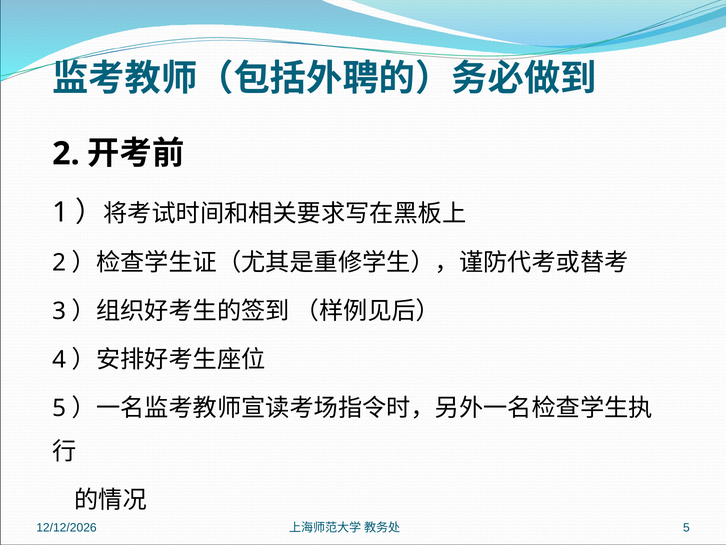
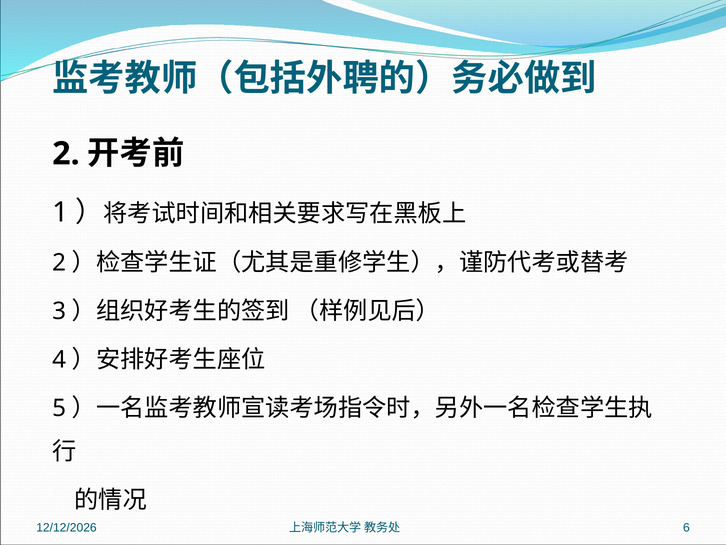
5 at (686, 527): 5 -> 6
